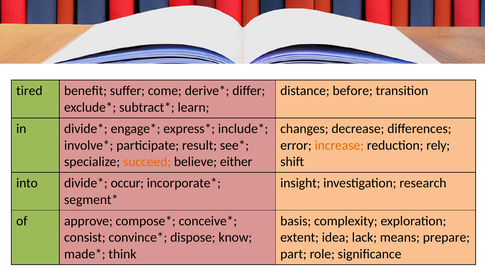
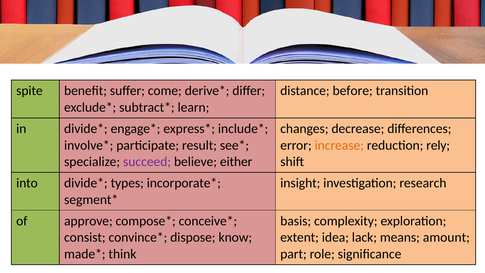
tired: tired -> spite
succeed colour: orange -> purple
occur: occur -> types
prepare: prepare -> amount
